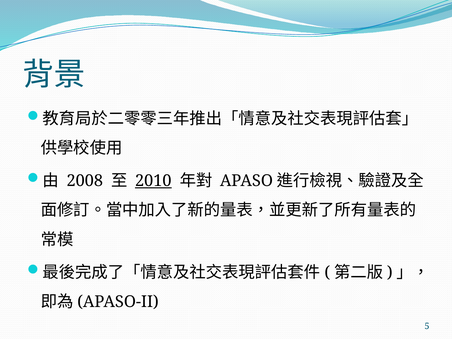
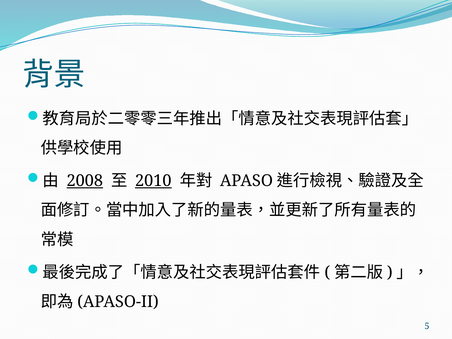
2008 underline: none -> present
